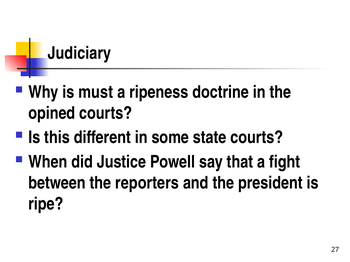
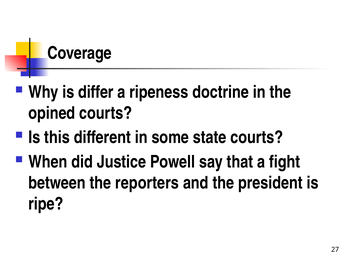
Judiciary: Judiciary -> Coverage
must: must -> differ
